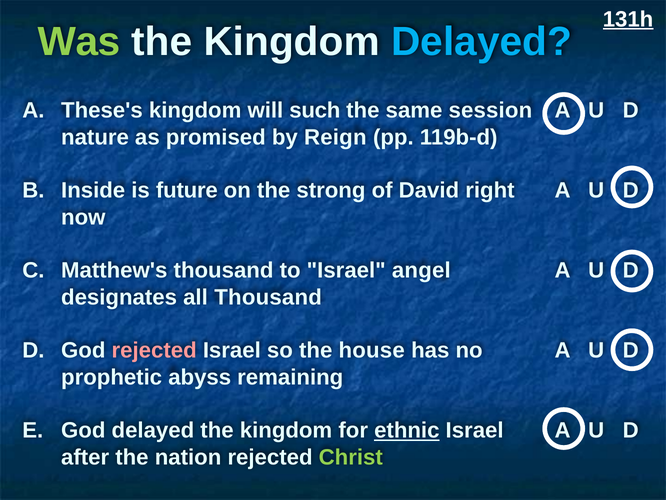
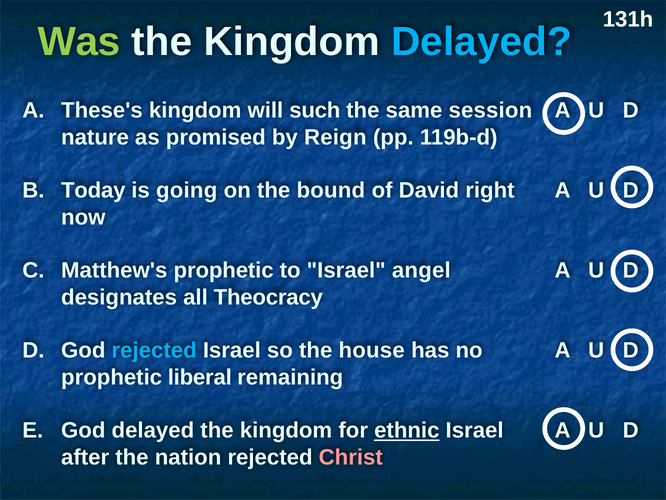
131h underline: present -> none
Inside: Inside -> Today
future: future -> going
strong: strong -> bound
Matthew's thousand: thousand -> prophetic
all Thousand: Thousand -> Theocracy
rejected at (154, 350) colour: pink -> light blue
abyss: abyss -> liberal
Christ colour: light green -> pink
